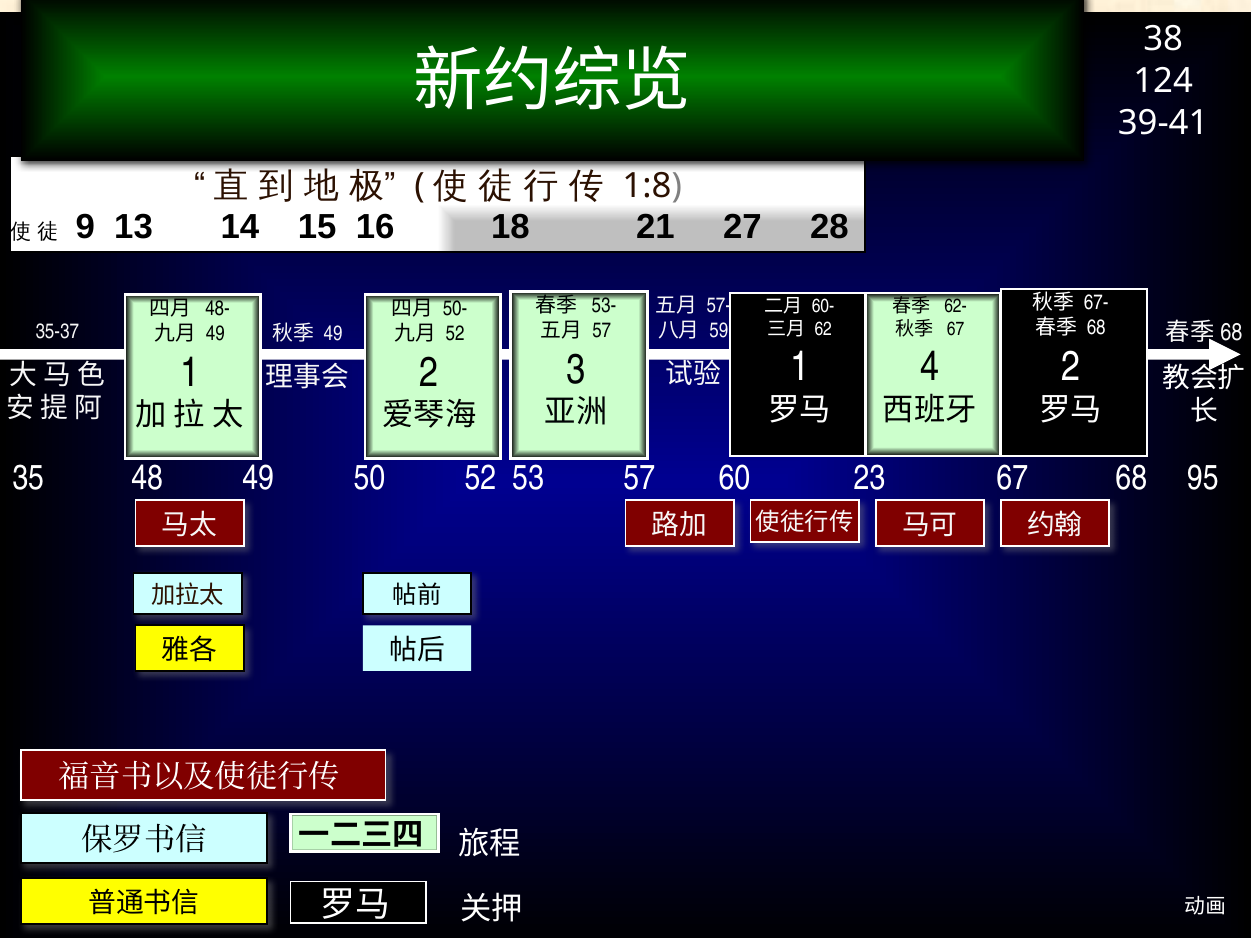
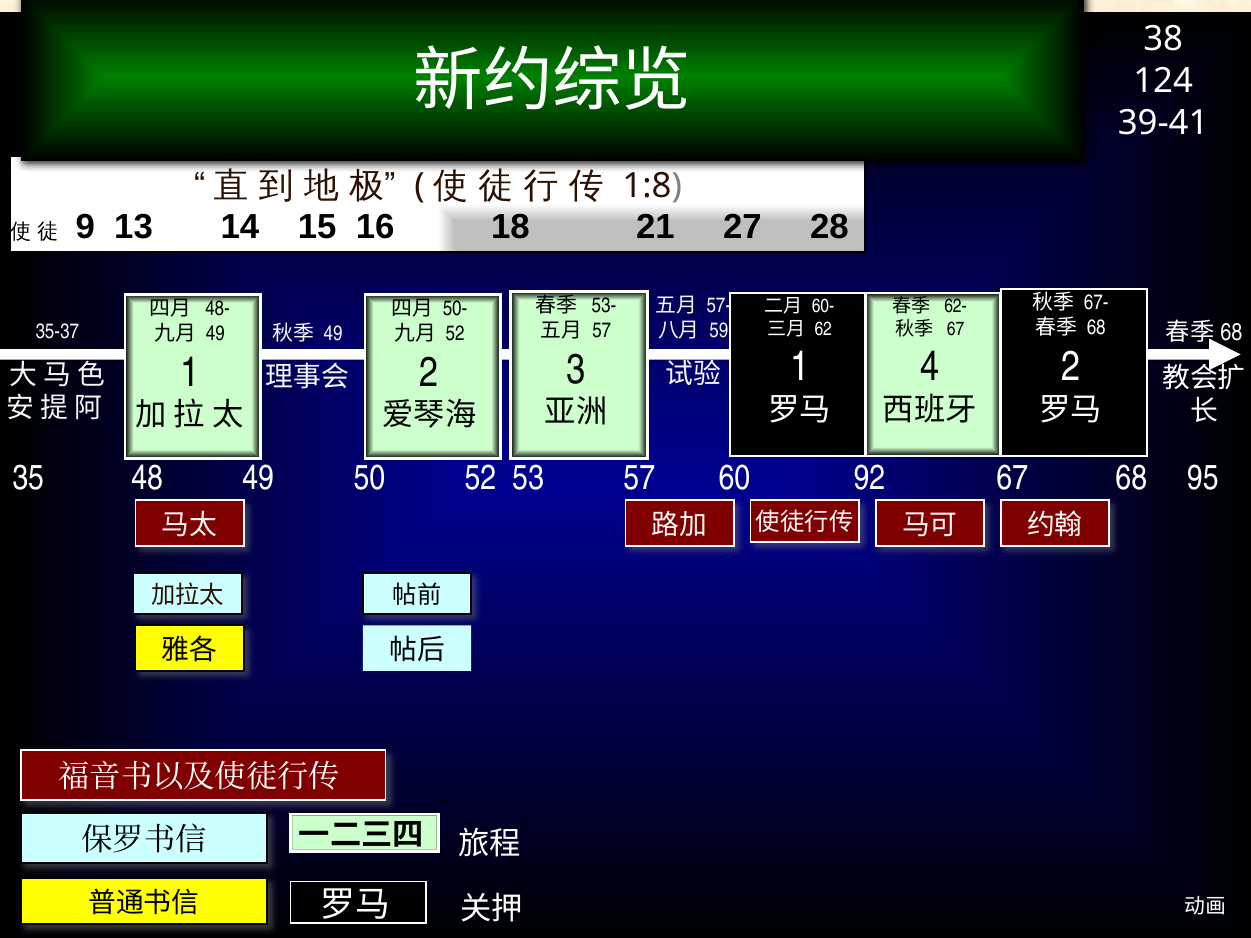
23: 23 -> 92
